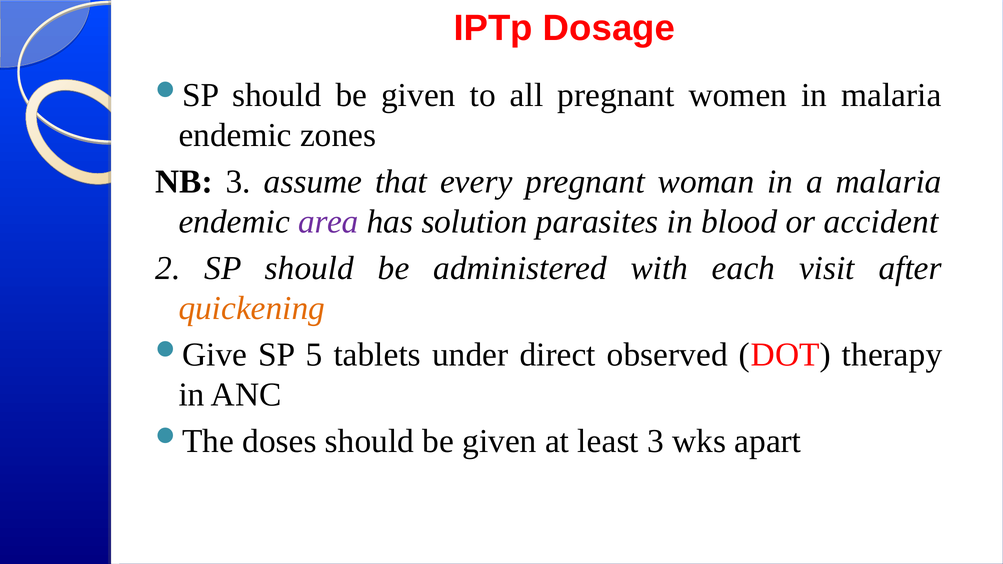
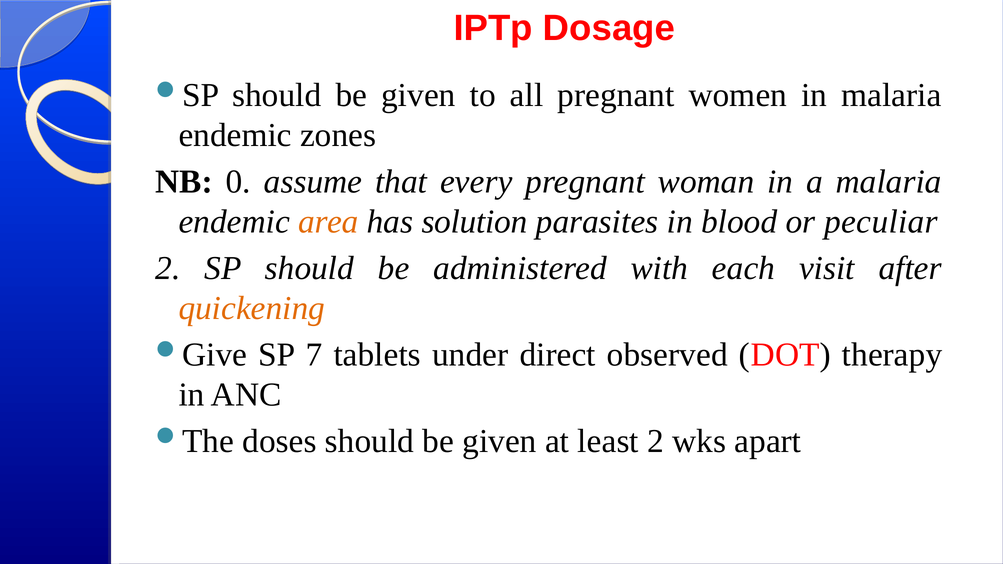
NB 3: 3 -> 0
area colour: purple -> orange
accident: accident -> peculiar
5: 5 -> 7
least 3: 3 -> 2
